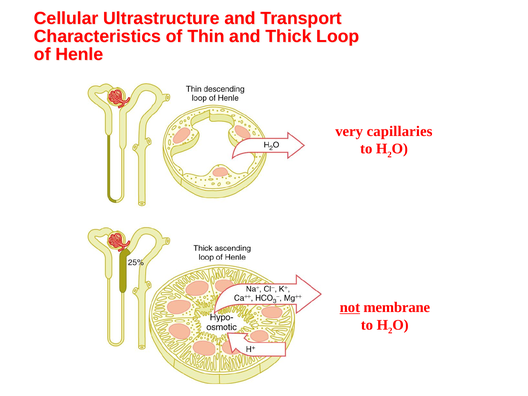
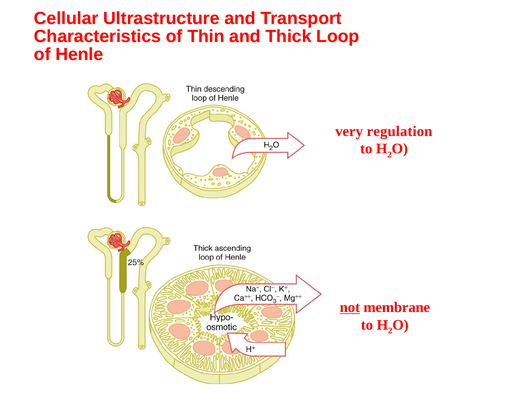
capillaries: capillaries -> regulation
